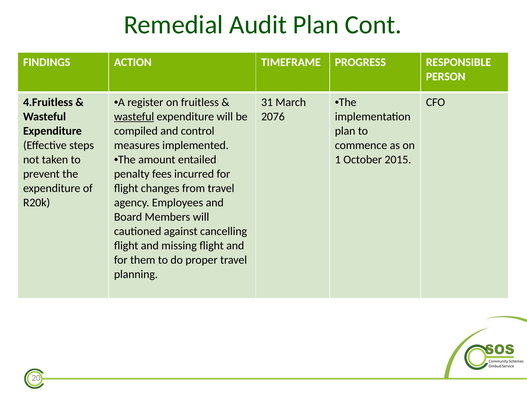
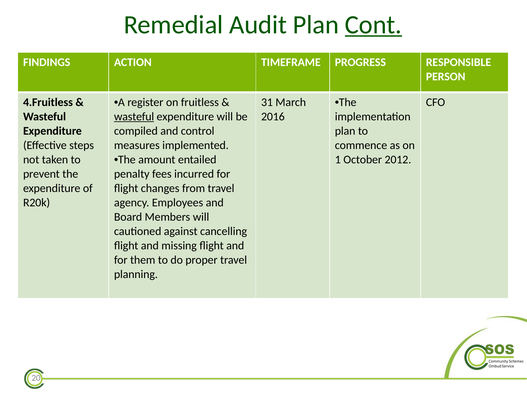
Cont underline: none -> present
2076: 2076 -> 2016
2015: 2015 -> 2012
